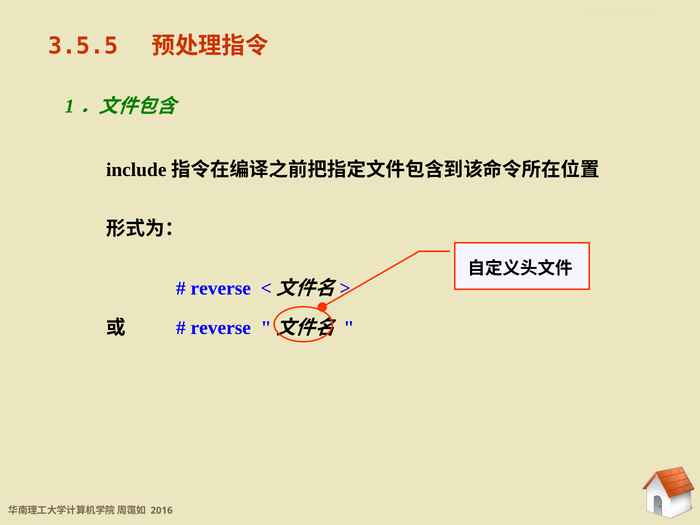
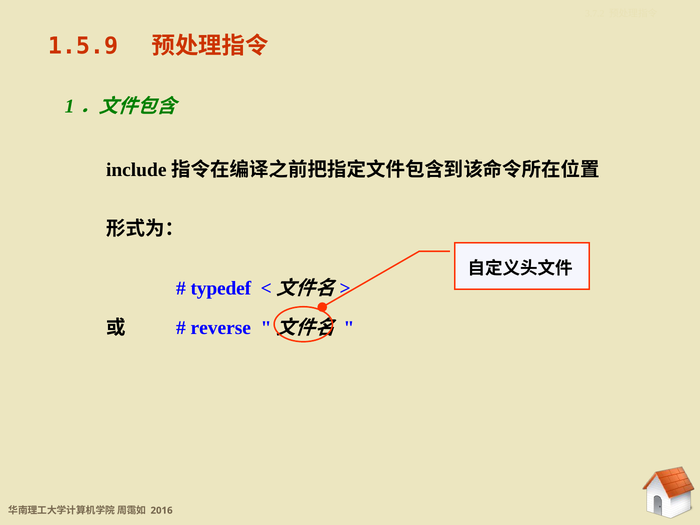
3.5.5: 3.5.5 -> 1.5.9
reverse at (221, 288): reverse -> typedef
